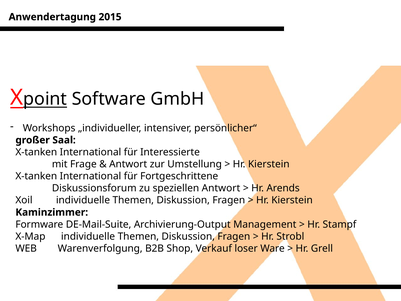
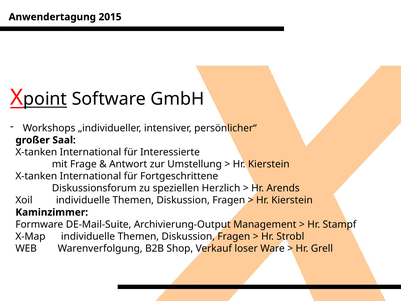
speziellen Antwort: Antwort -> Herzlich
